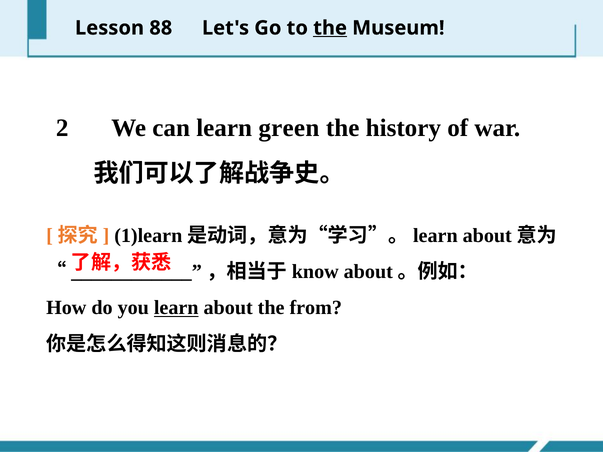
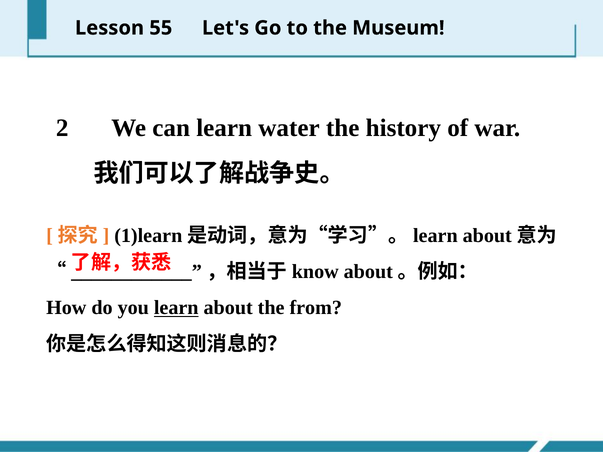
88: 88 -> 55
the at (330, 28) underline: present -> none
green: green -> water
